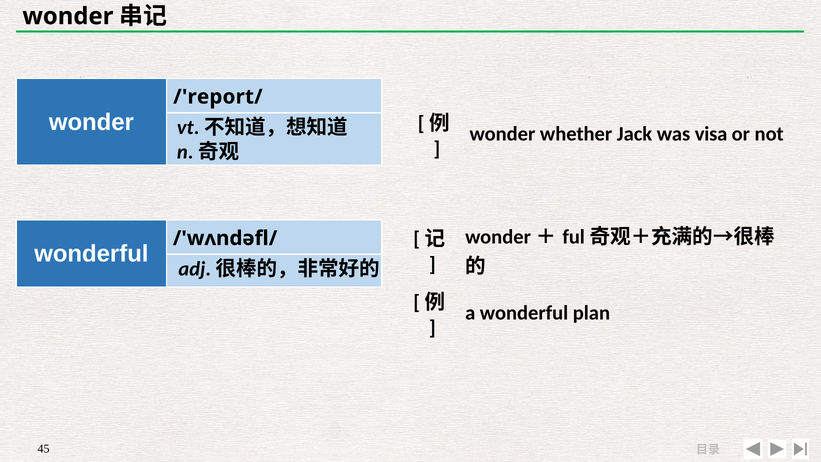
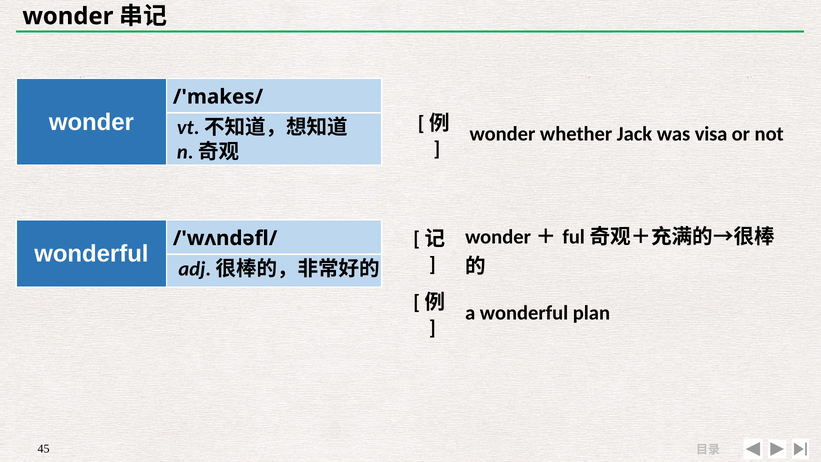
/'report/: /'report/ -> /'makes/
